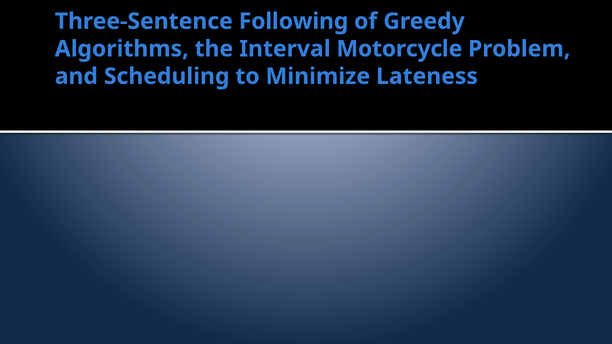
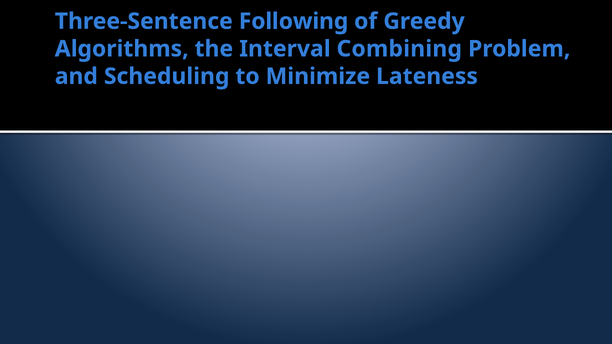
Motorcycle: Motorcycle -> Combining
